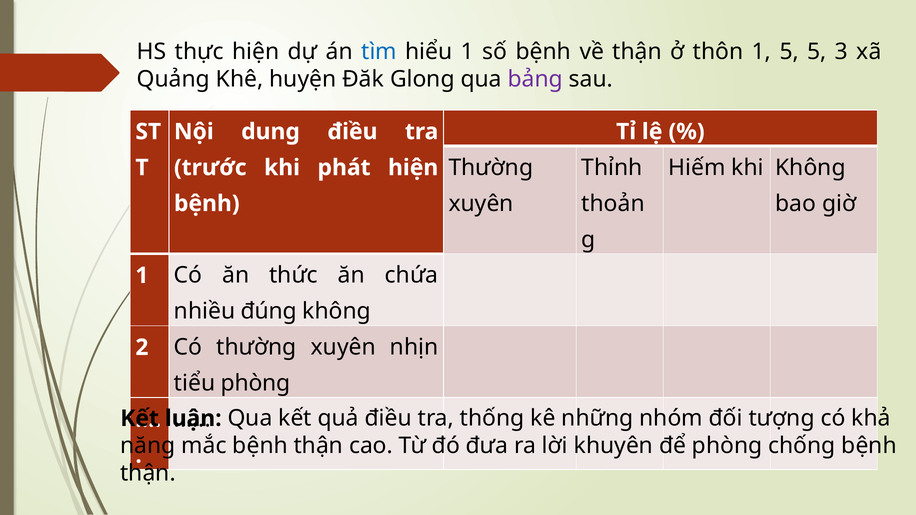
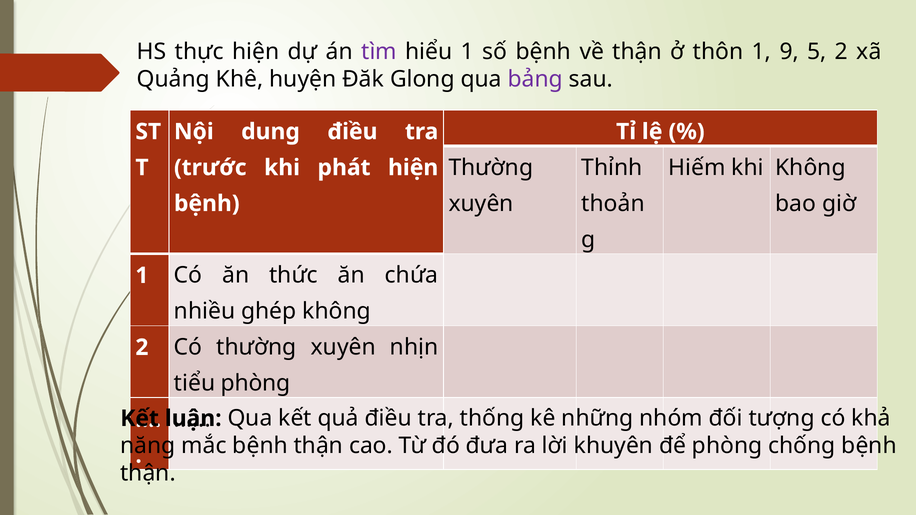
tìm colour: blue -> purple
1 5: 5 -> 9
5 3: 3 -> 2
đúng: đúng -> ghép
